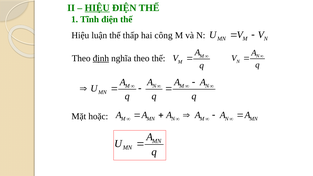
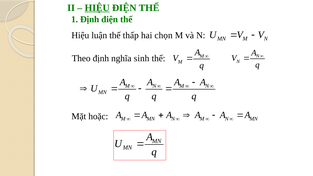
1 Tĩnh: Tĩnh -> Định
công: công -> chọn
định at (101, 58) underline: present -> none
nghĩa theo: theo -> sinh
